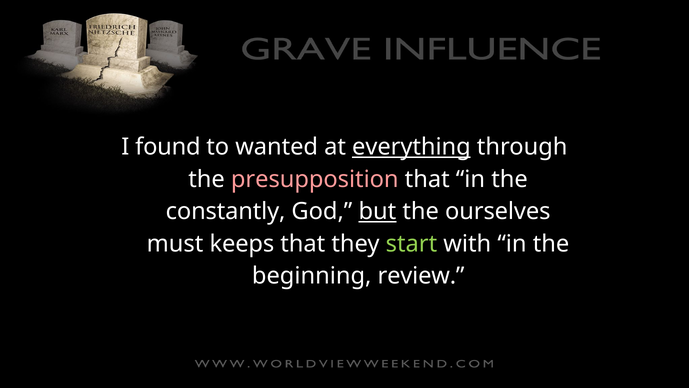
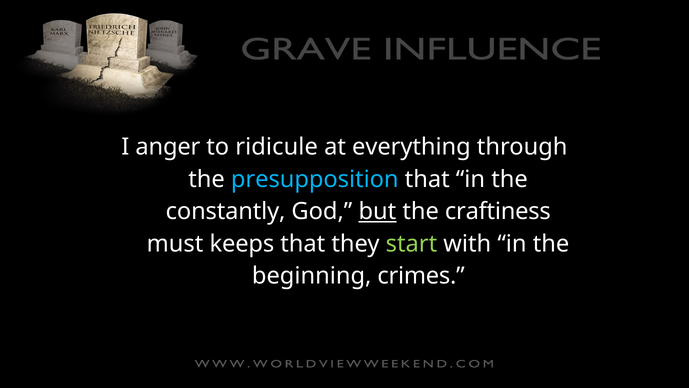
found: found -> anger
wanted: wanted -> ridicule
everything underline: present -> none
presupposition colour: pink -> light blue
ourselves: ourselves -> craftiness
review: review -> crimes
